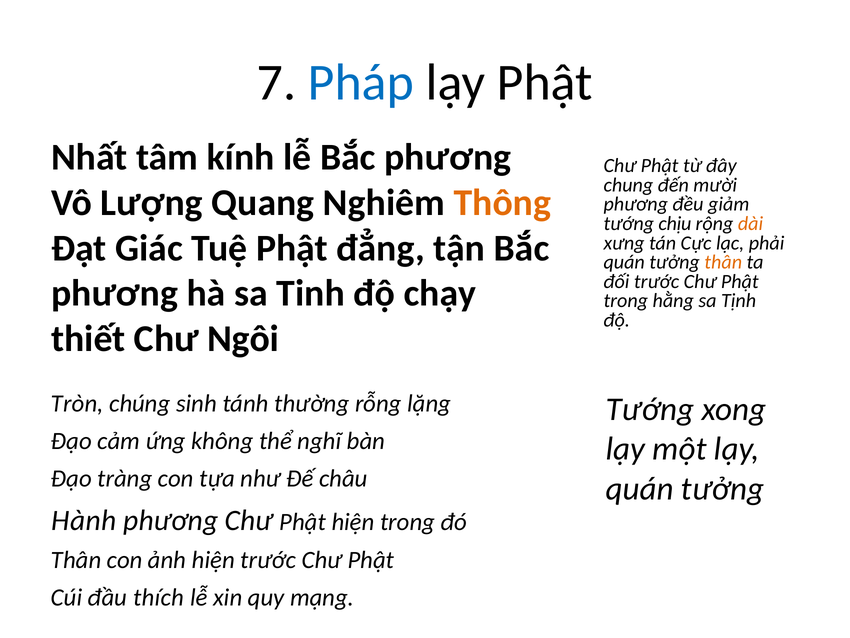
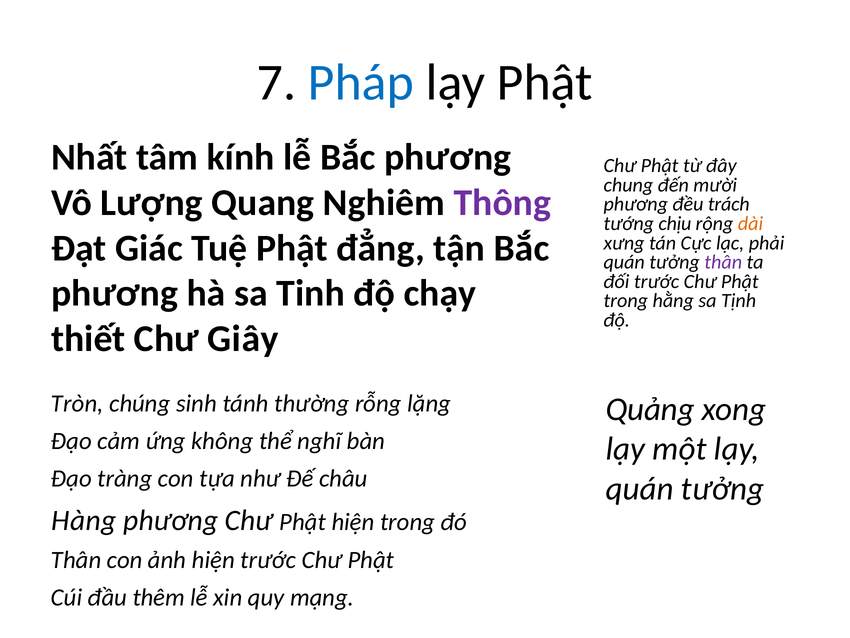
Thông colour: orange -> purple
giảm: giảm -> trách
thân at (723, 262) colour: orange -> purple
Ngôi: Ngôi -> Giây
Tướng at (650, 409): Tướng -> Quảng
Hành: Hành -> Hàng
thích: thích -> thêm
